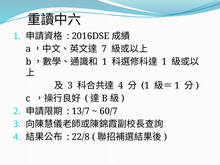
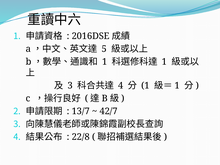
7: 7 -> 5
60/7: 60/7 -> 42/7
